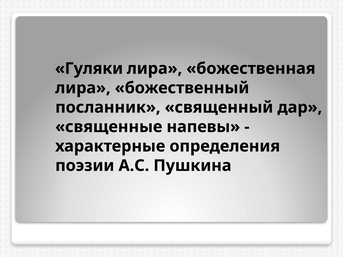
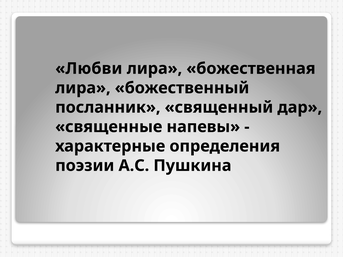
Гуляки: Гуляки -> Любви
